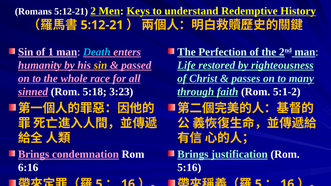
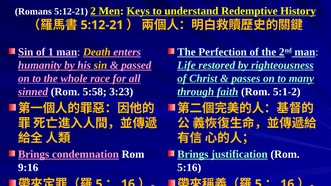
Death colour: light blue -> yellow
5:18: 5:18 -> 5:58
6:16: 6:16 -> 9:16
